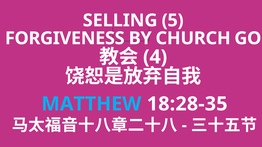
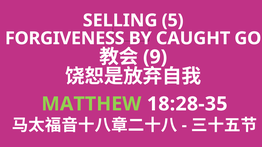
CHURCH: CHURCH -> CAUGHT
4: 4 -> 9
MATTHEW colour: light blue -> light green
